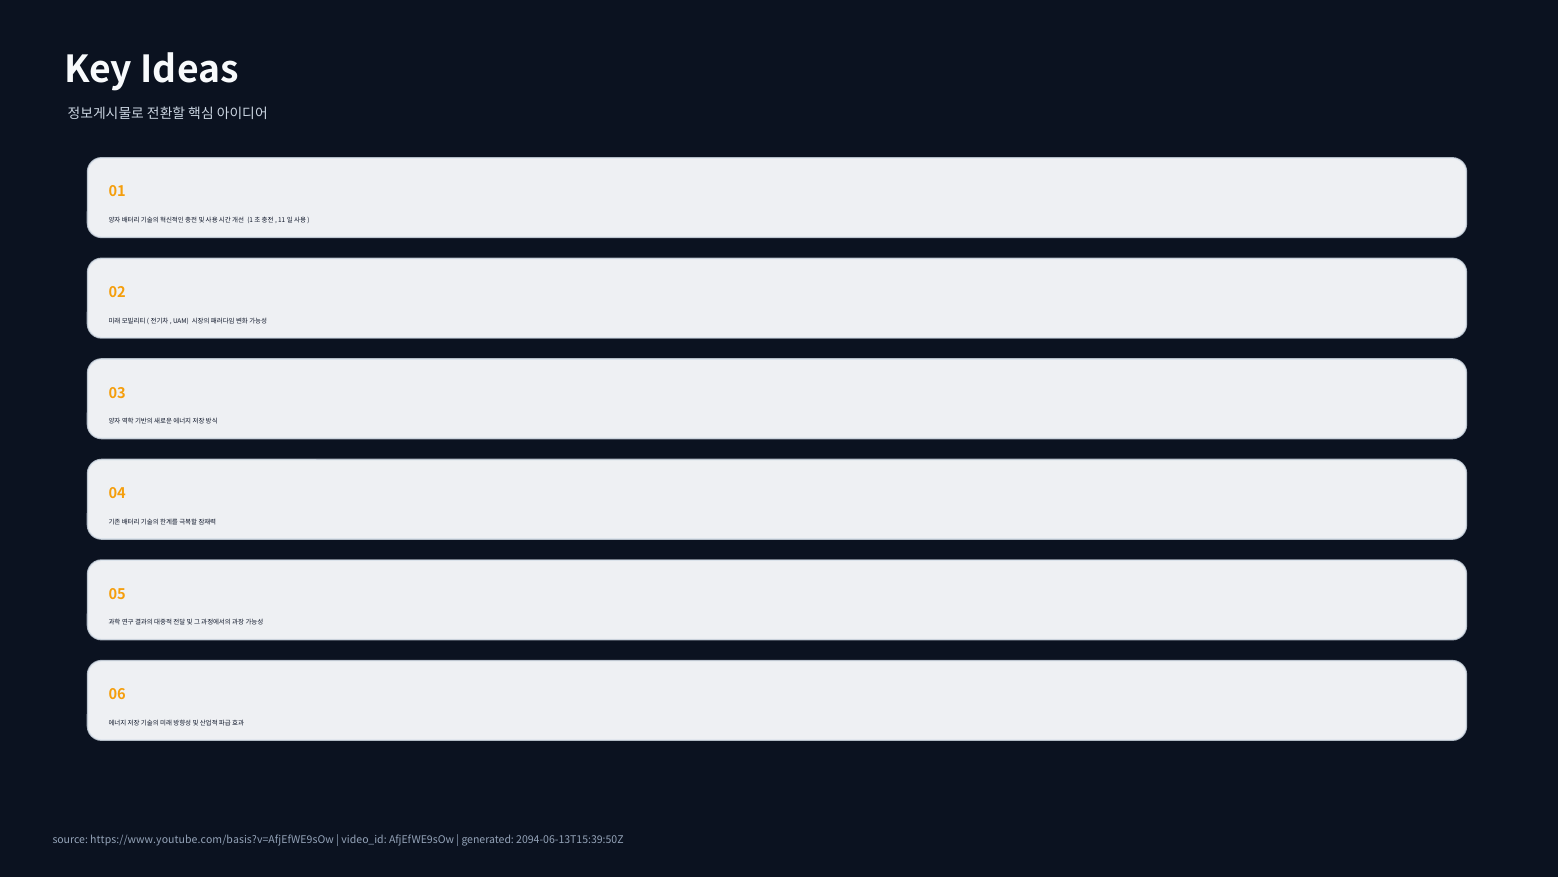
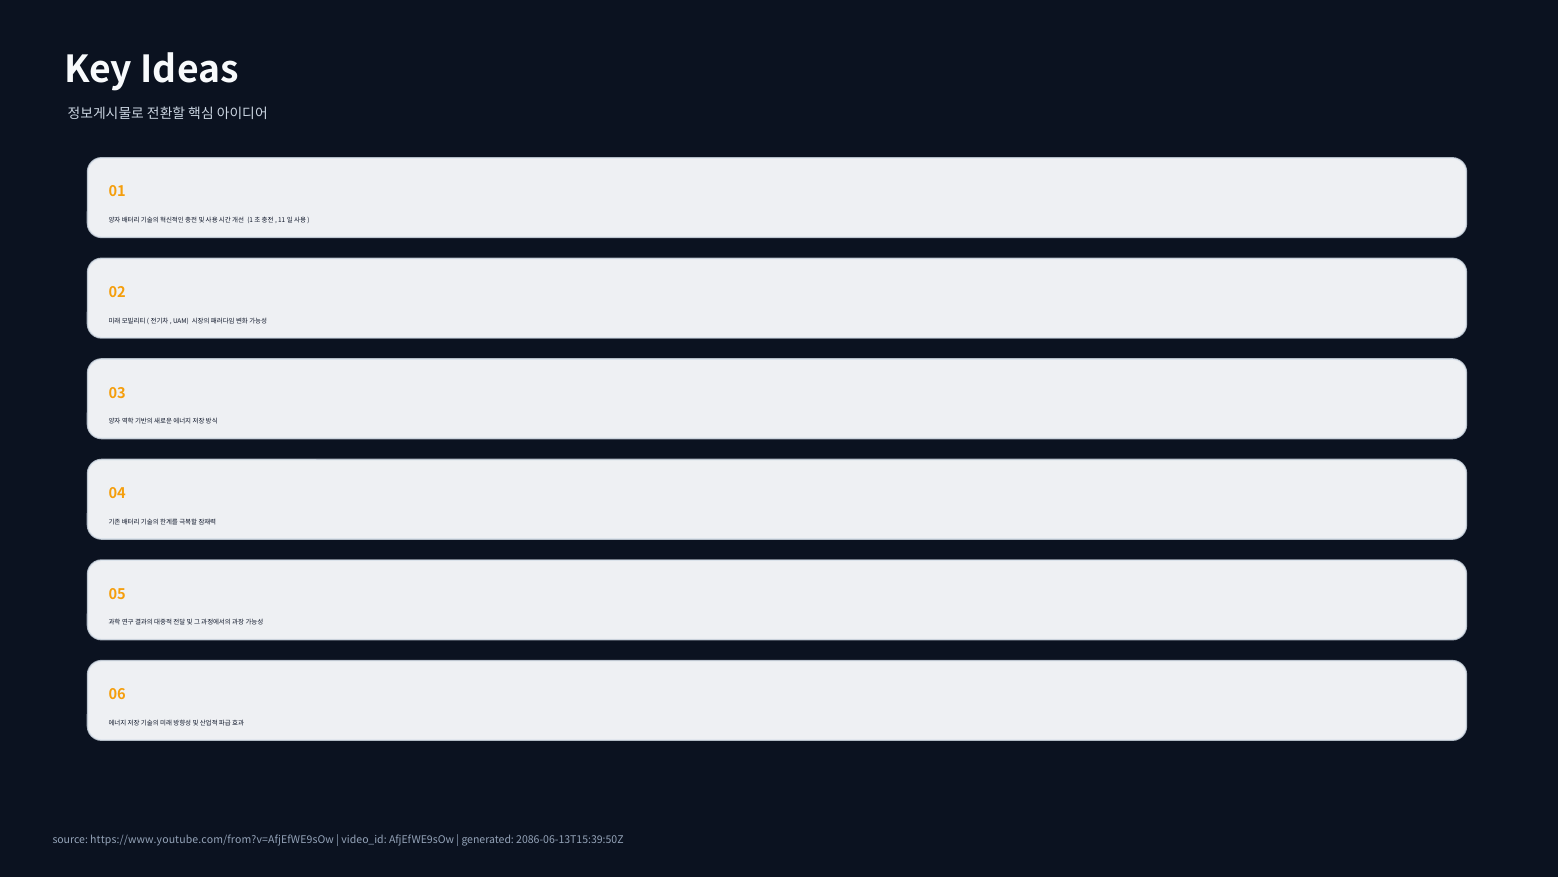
https://www.youtube.com/basis?v=AfjEfWE9sOw: https://www.youtube.com/basis?v=AfjEfWE9sOw -> https://www.youtube.com/from?v=AfjEfWE9sOw
2094-06-13T15:39:50Z: 2094-06-13T15:39:50Z -> 2086-06-13T15:39:50Z
